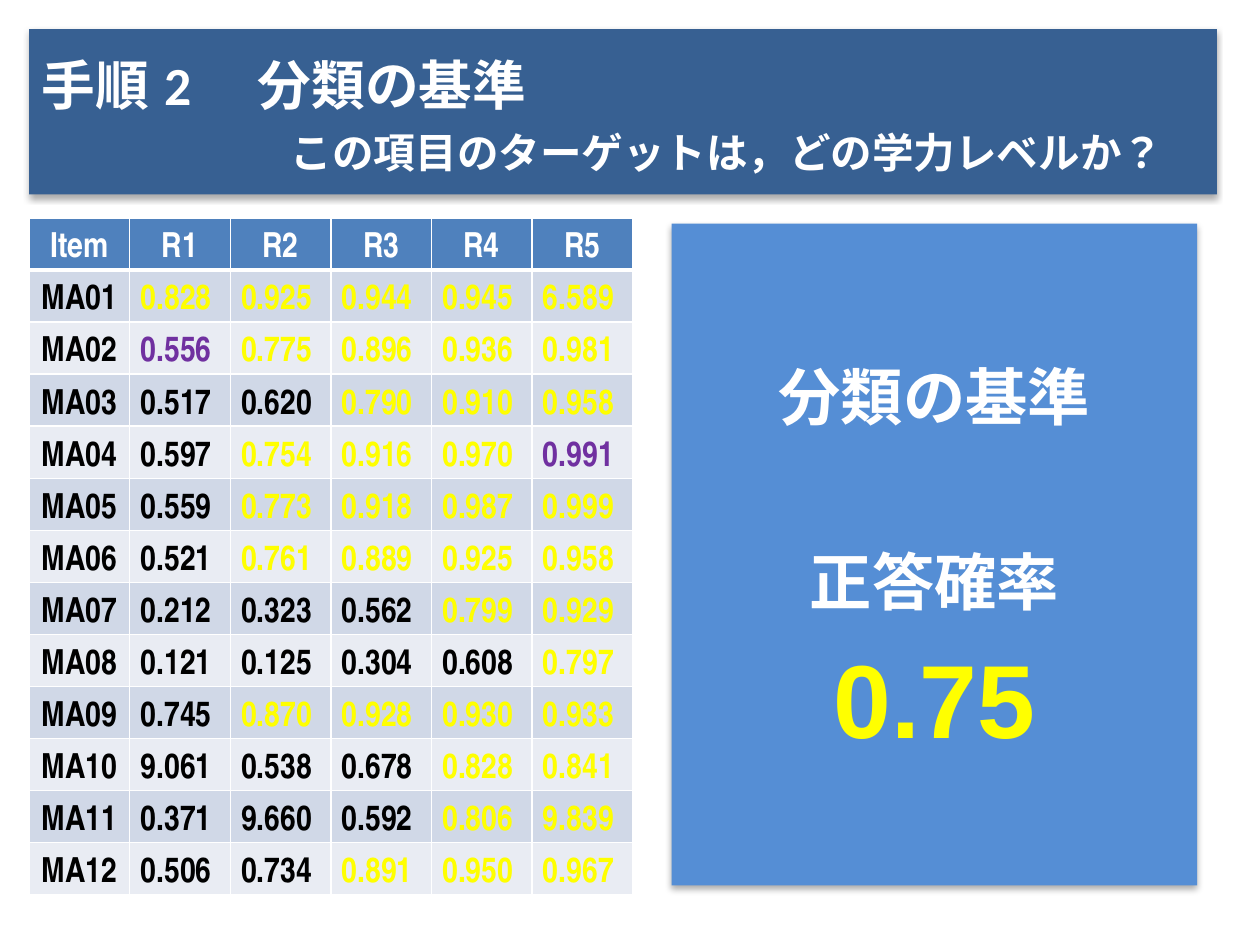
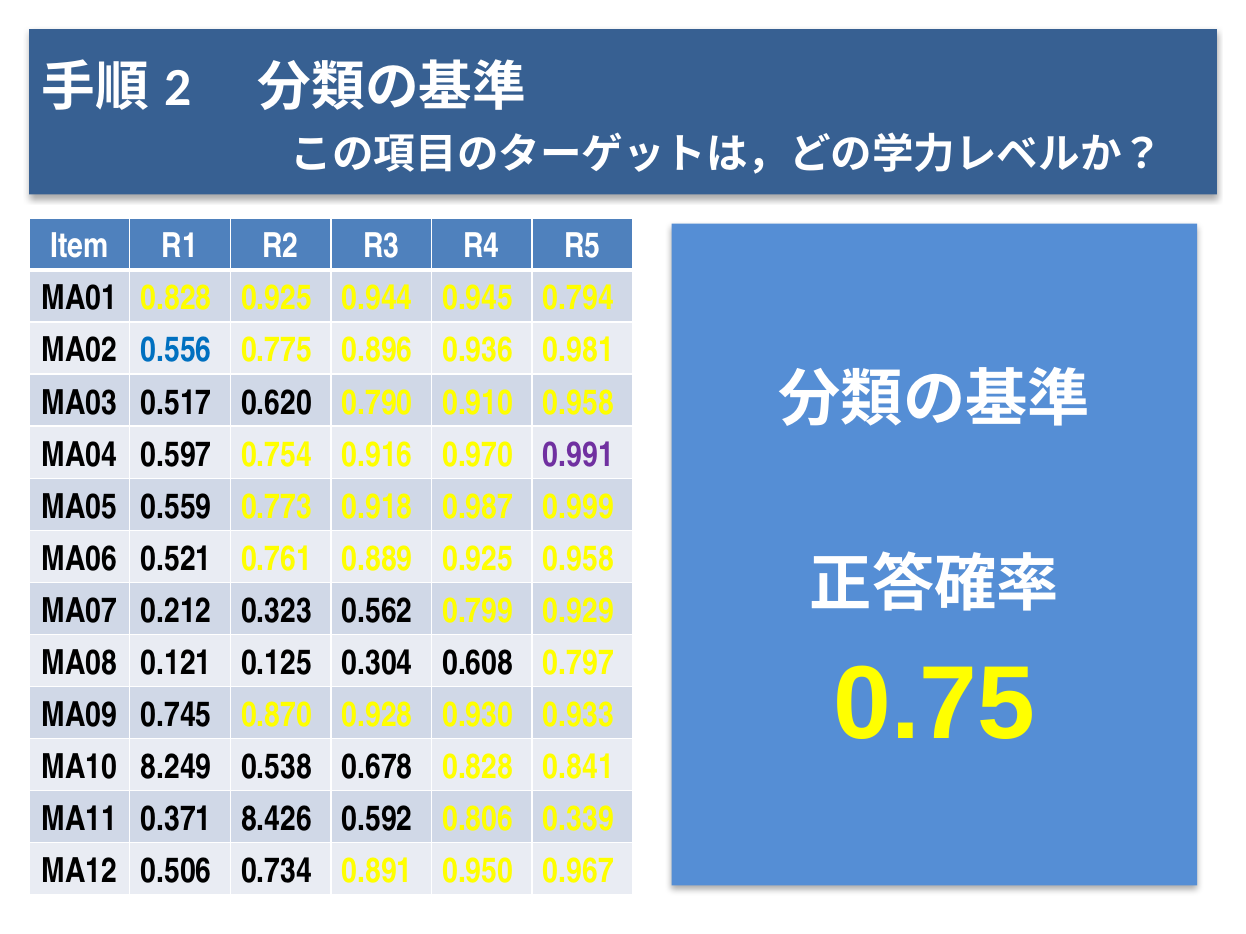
6.589: 6.589 -> 0.794
0.556 colour: purple -> blue
9.061: 9.061 -> 8.249
9.660: 9.660 -> 8.426
9.839: 9.839 -> 0.339
